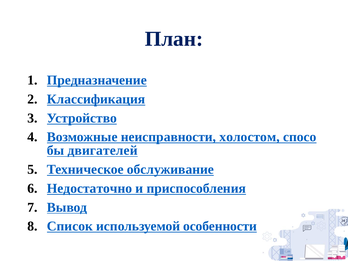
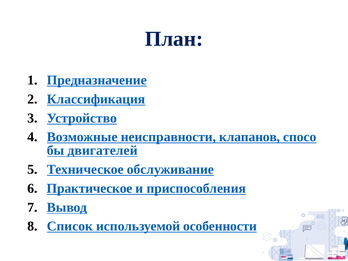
холостом: холостом -> клапанов
Недостаточно: Недостаточно -> Практическое
